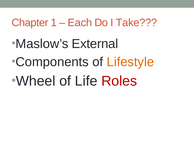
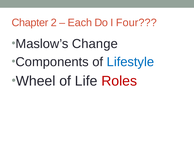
1: 1 -> 2
Take: Take -> Four
External: External -> Change
Lifestyle colour: orange -> blue
